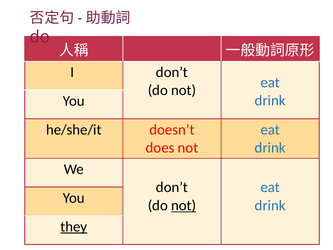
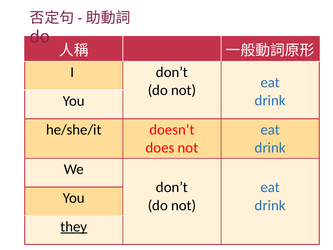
not at (184, 205) underline: present -> none
